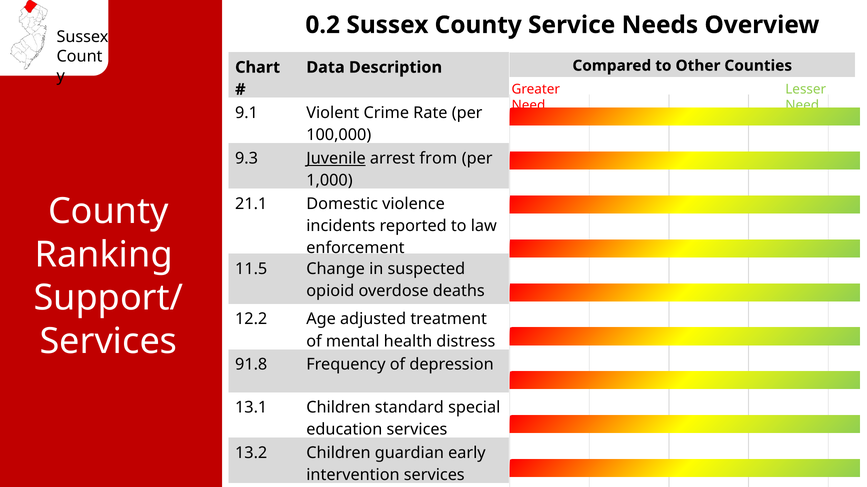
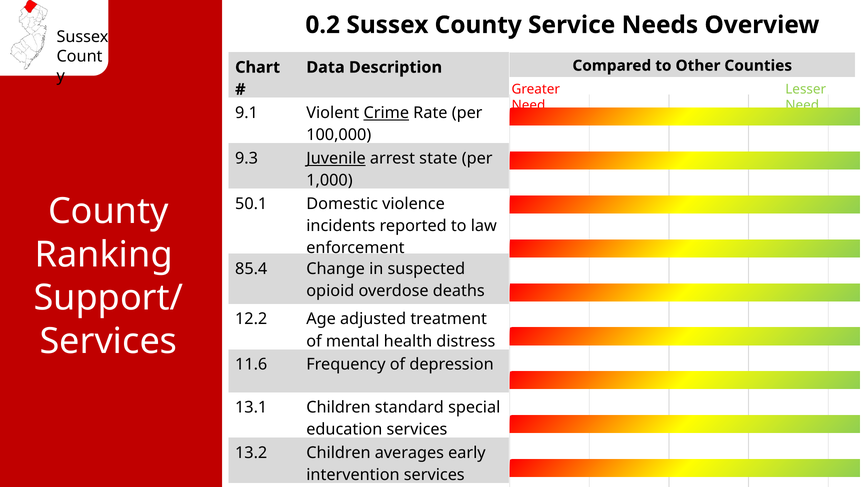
Crime underline: none -> present
from: from -> state
21.1: 21.1 -> 50.1
11.5: 11.5 -> 85.4
91.8: 91.8 -> 11.6
guardian: guardian -> averages
